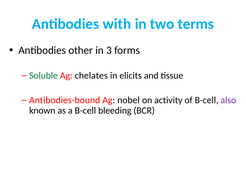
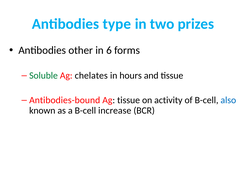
with: with -> type
terms: terms -> prizes
3: 3 -> 6
elicits: elicits -> hours
Ag nobel: nobel -> tissue
also colour: purple -> blue
bleeding: bleeding -> increase
